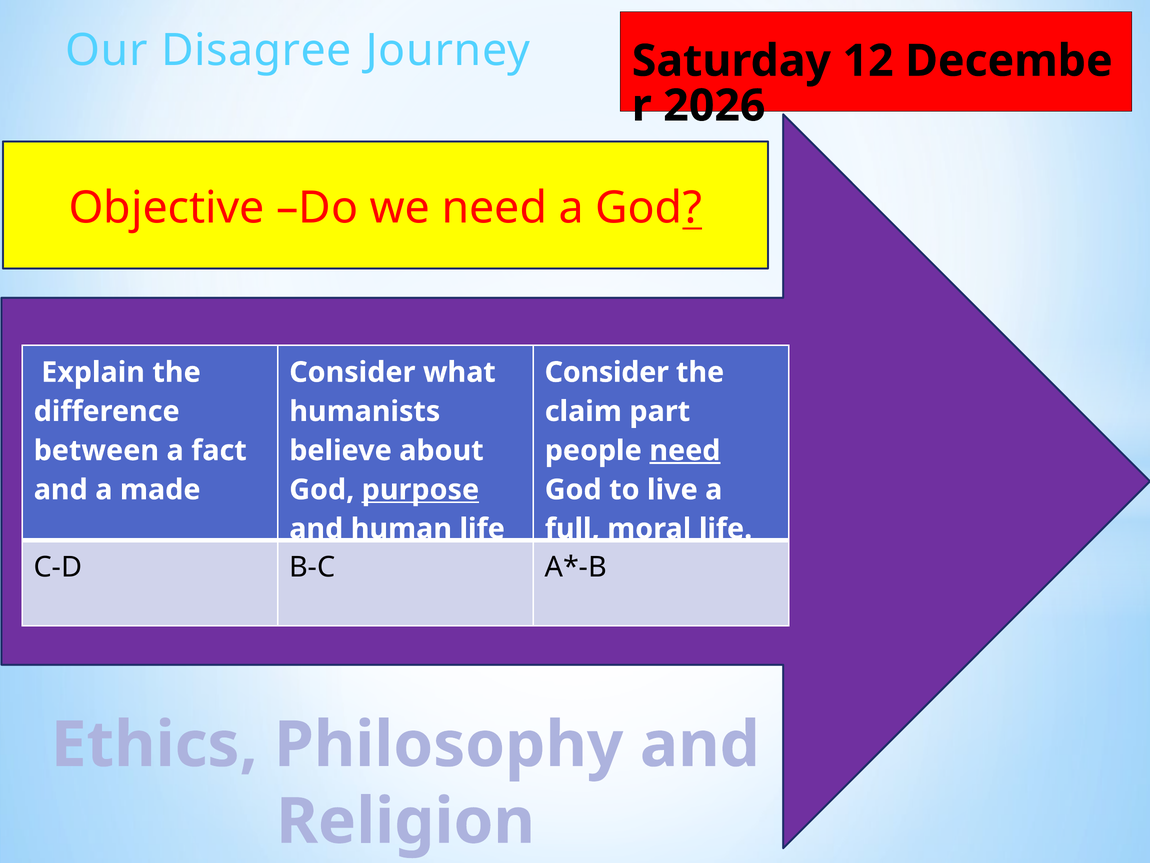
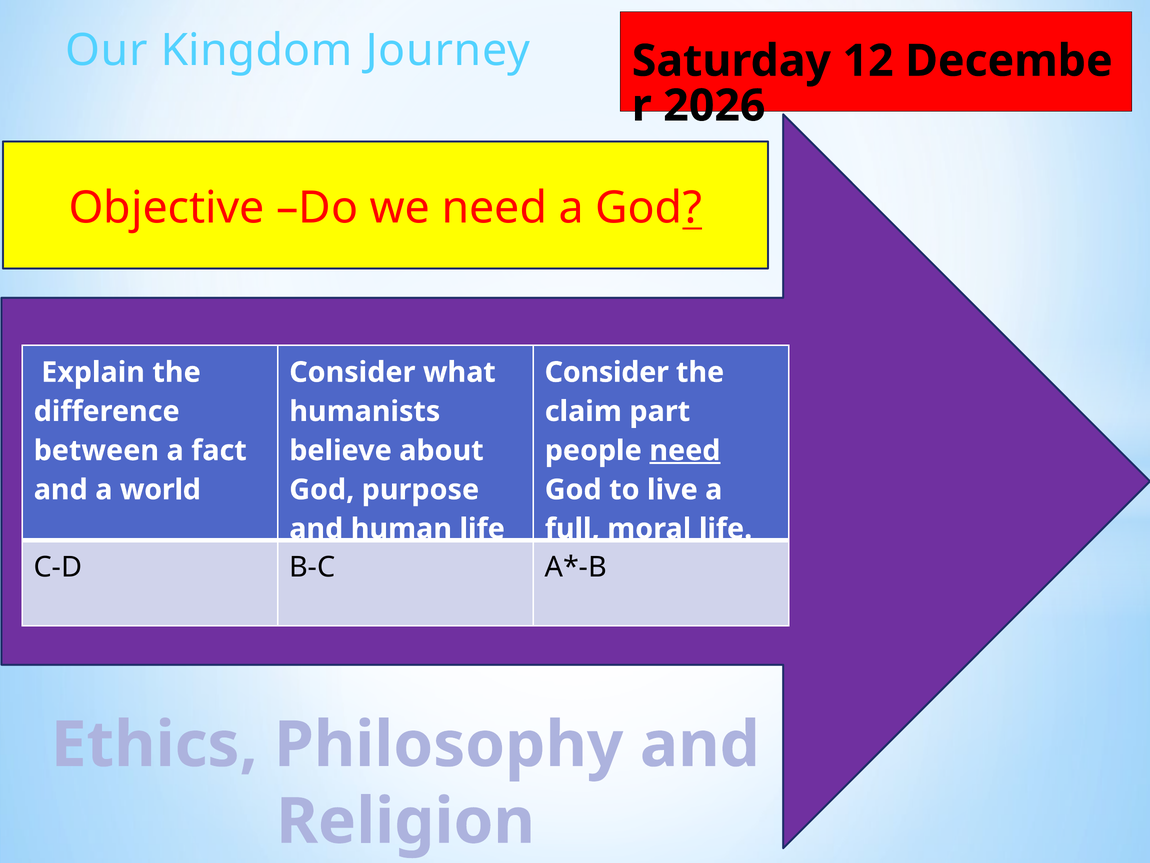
Disagree: Disagree -> Kingdom
made: made -> world
purpose underline: present -> none
